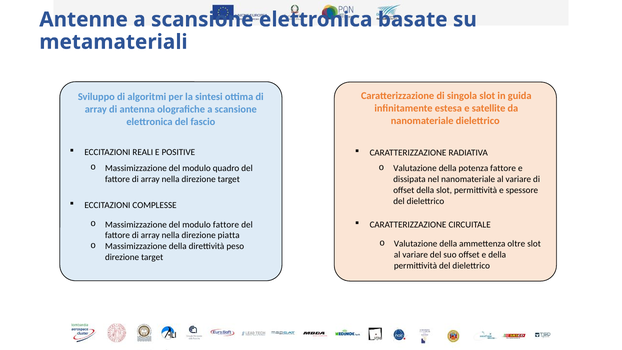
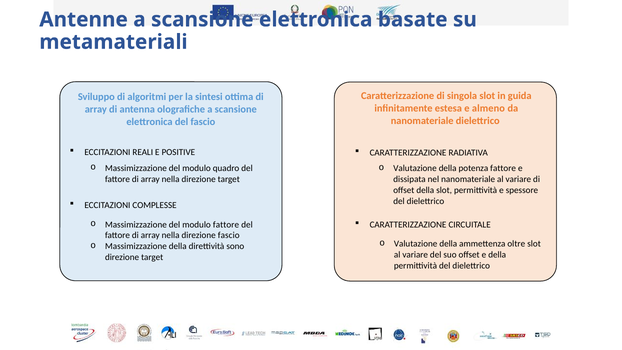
satellite: satellite -> almeno
direzione piatta: piatta -> fascio
peso: peso -> sono
